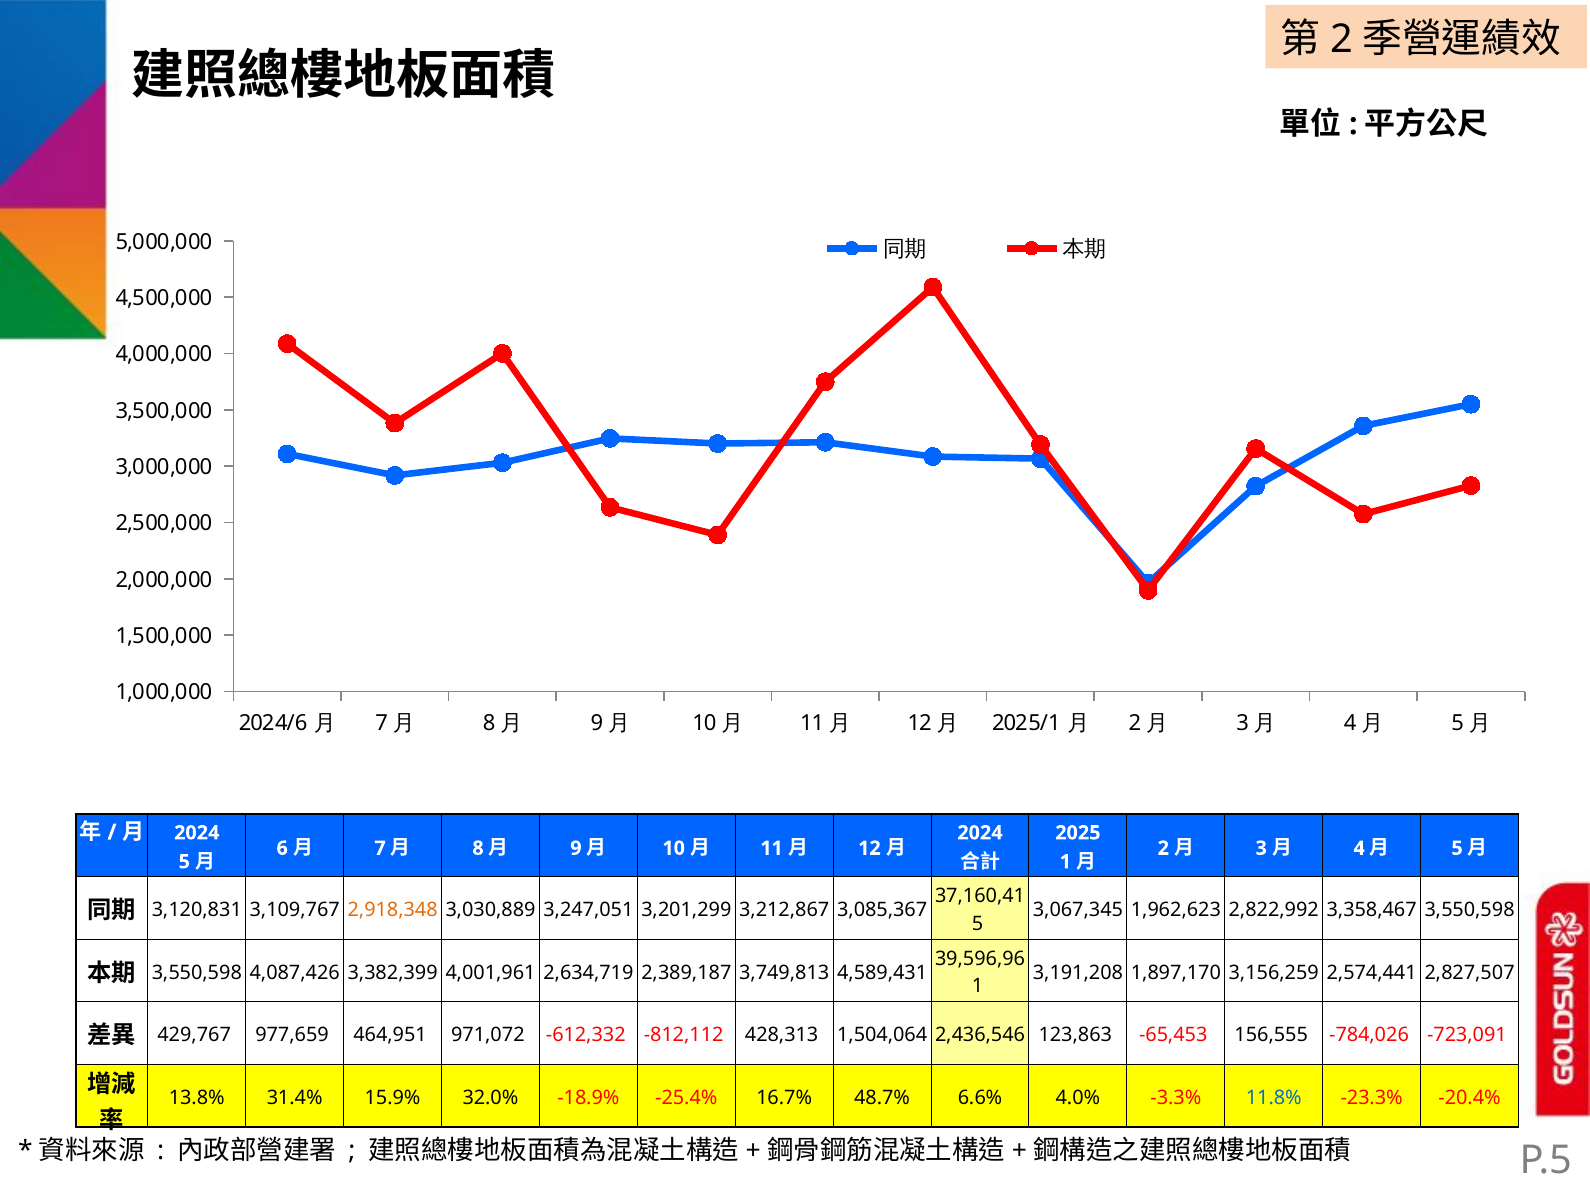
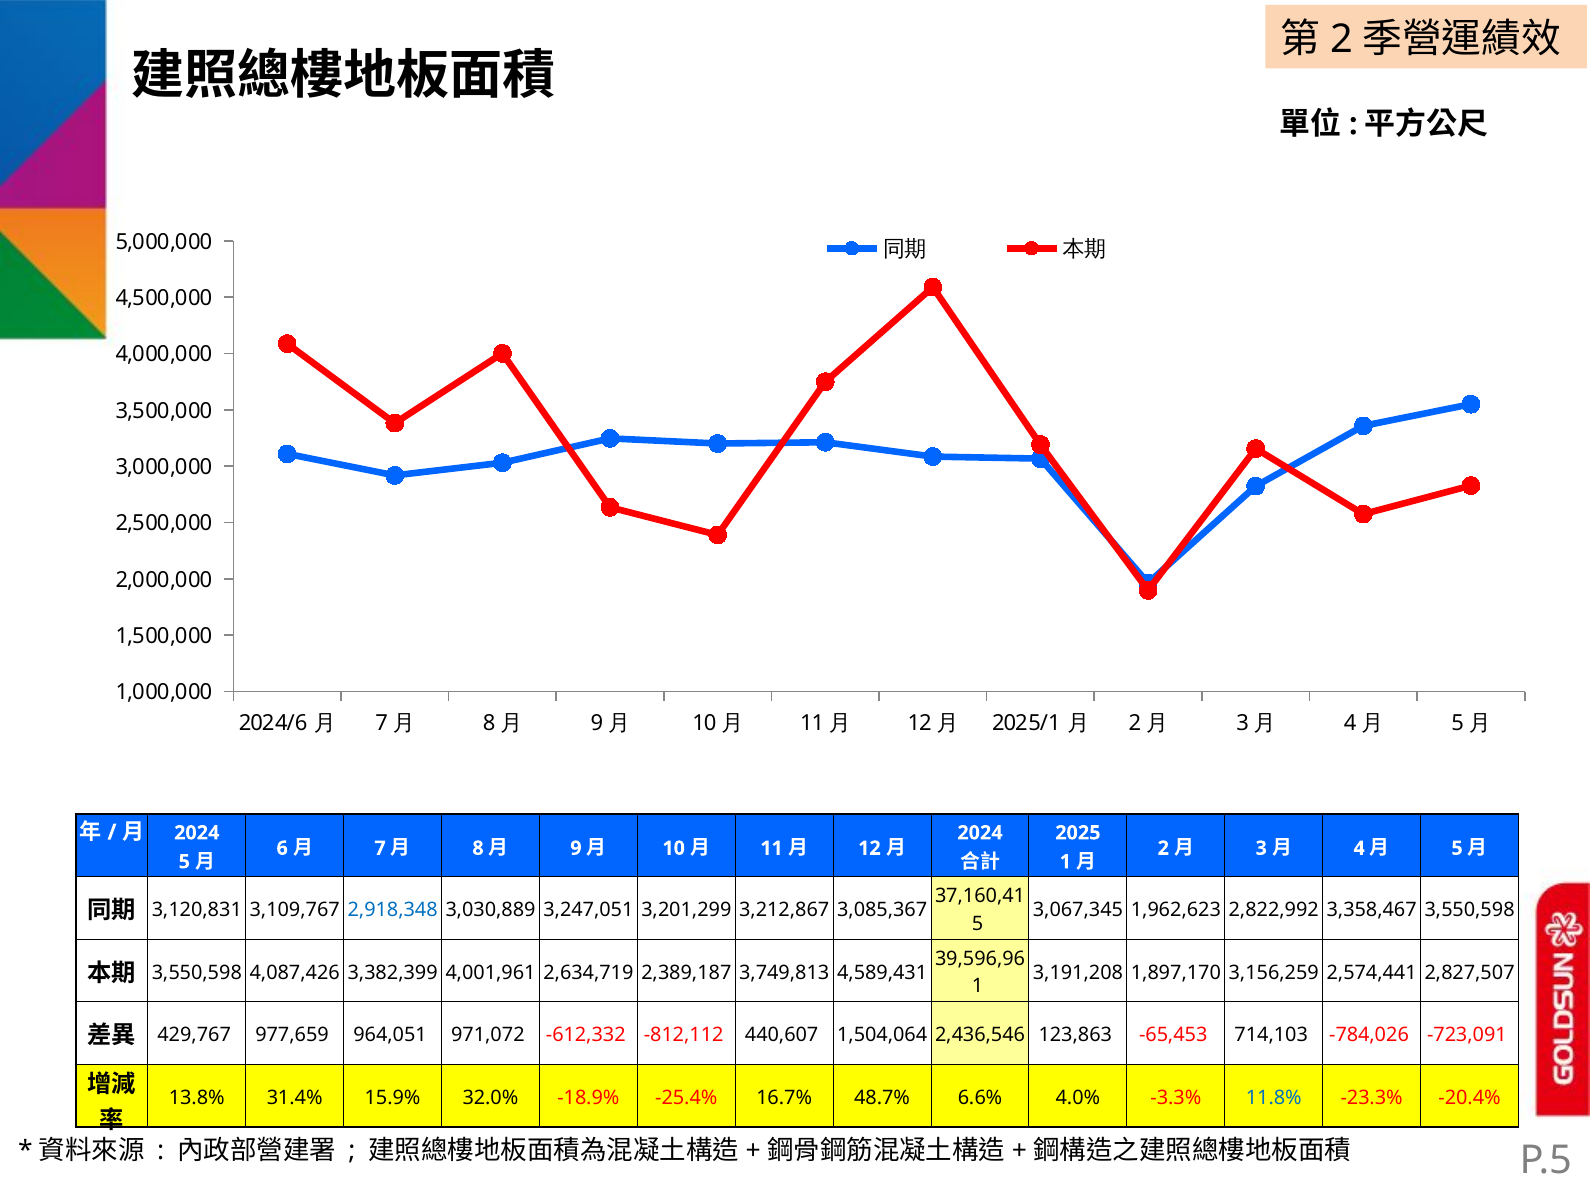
2,918,348 colour: orange -> blue
464,951: 464,951 -> 964,051
428,313: 428,313 -> 440,607
156,555: 156,555 -> 714,103
